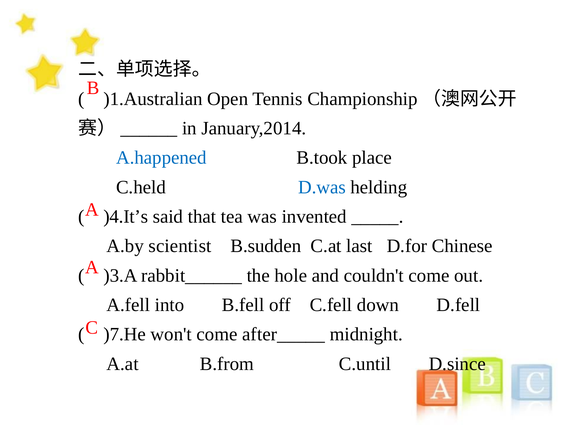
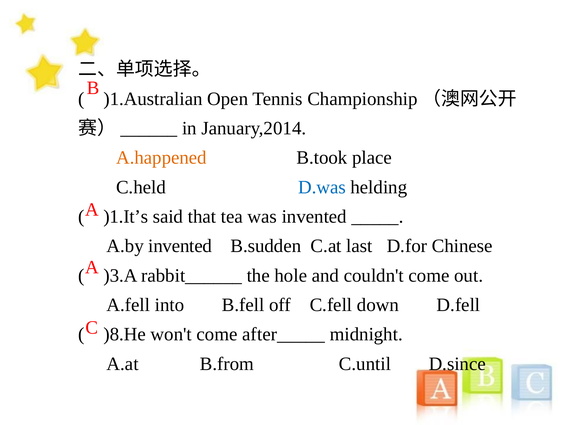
A.happened colour: blue -> orange
)4.It’s: )4.It’s -> )1.It’s
A.by scientist: scientist -> invented
)7.He: )7.He -> )8.He
